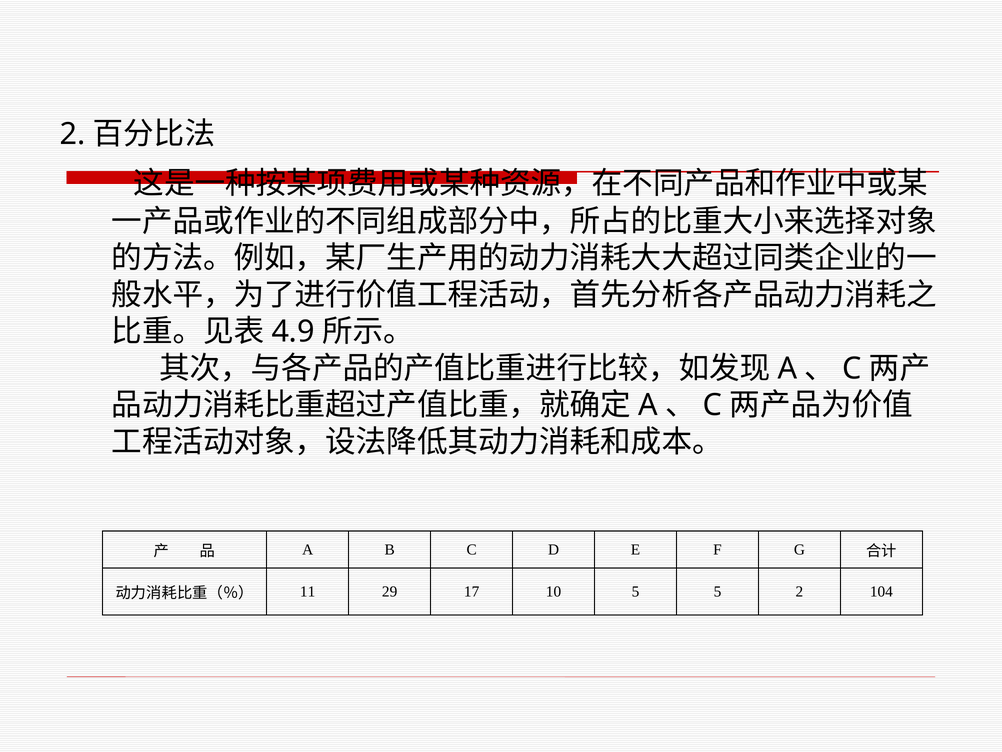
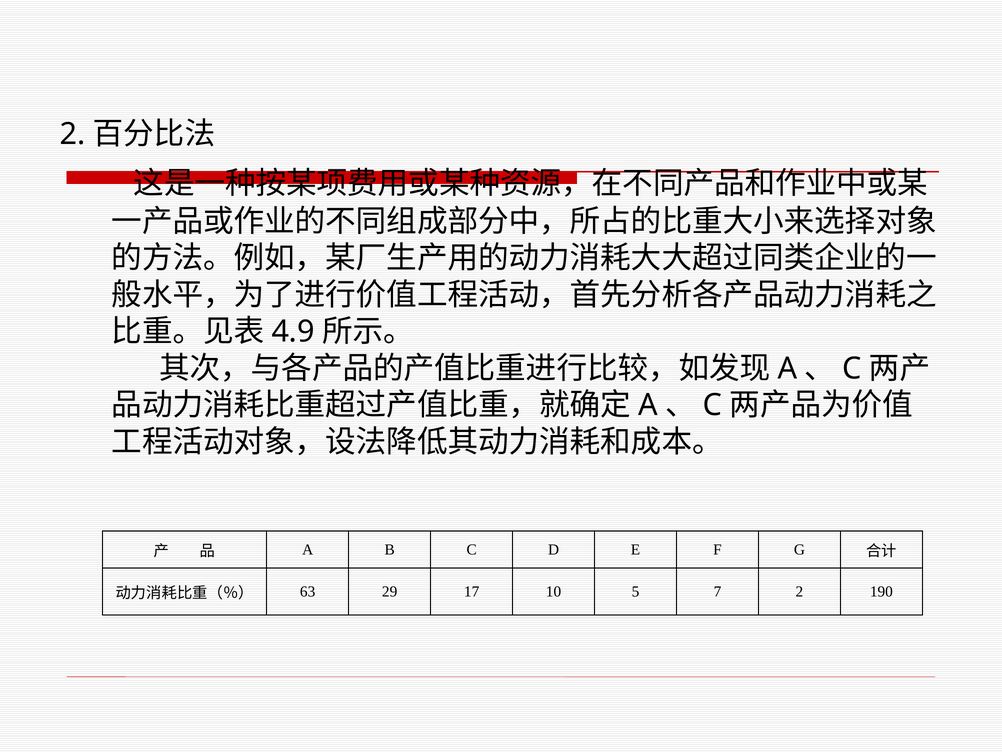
11: 11 -> 63
5 5: 5 -> 7
104: 104 -> 190
